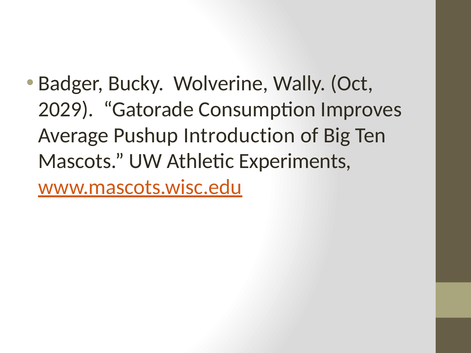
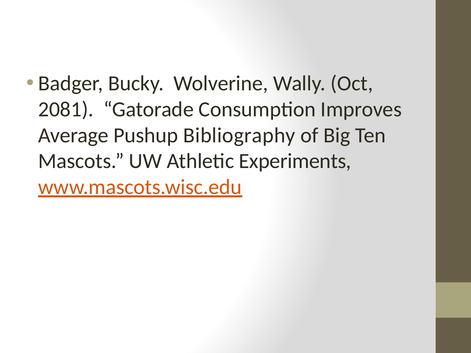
2029: 2029 -> 2081
Introduction: Introduction -> Bibliography
